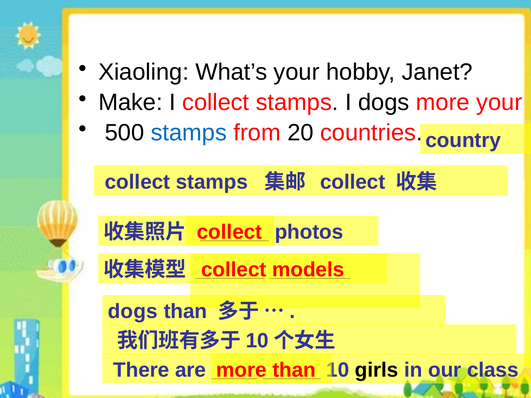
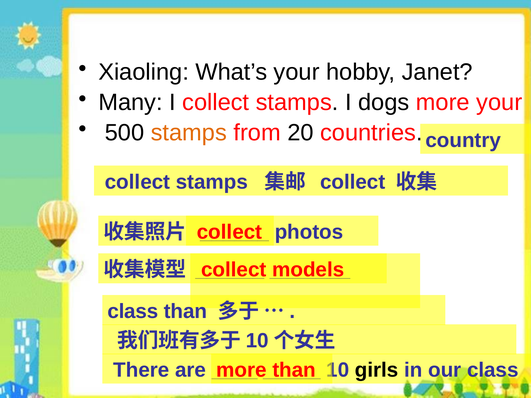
Make: Make -> Many
stamps at (189, 133) colour: blue -> orange
dogs at (133, 312): dogs -> class
